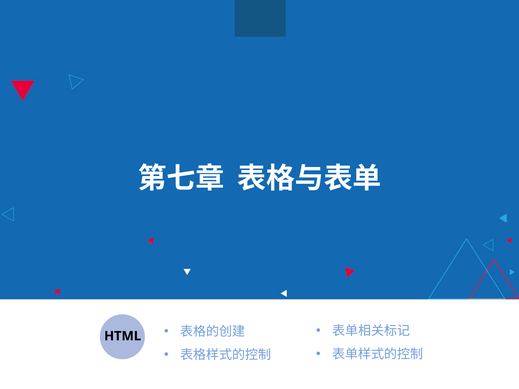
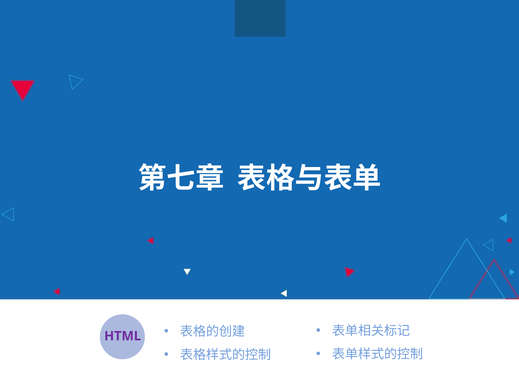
HTML colour: black -> purple
